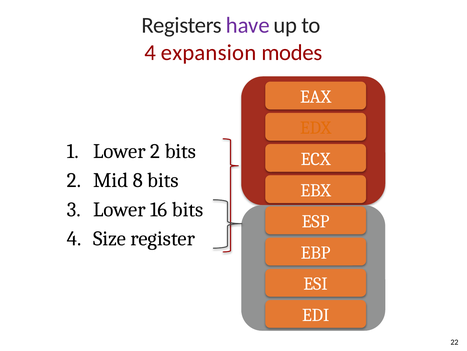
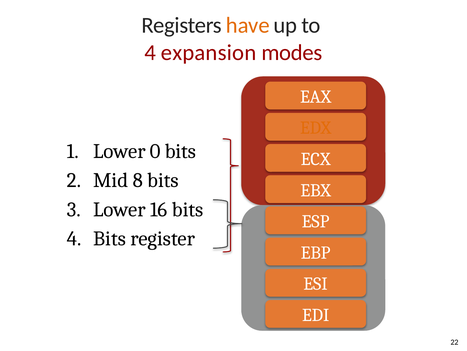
have colour: purple -> orange
Lower 2: 2 -> 0
4 Size: Size -> Bits
